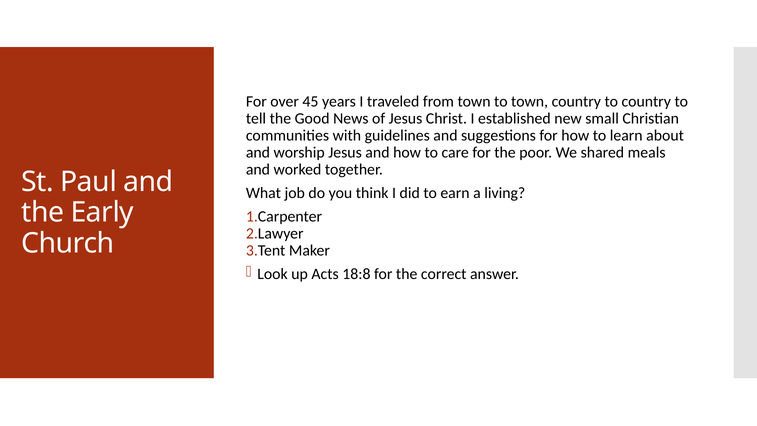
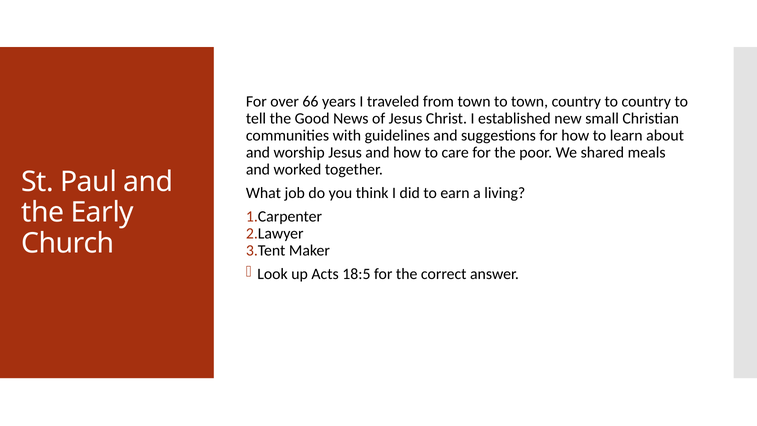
45: 45 -> 66
18:8: 18:8 -> 18:5
